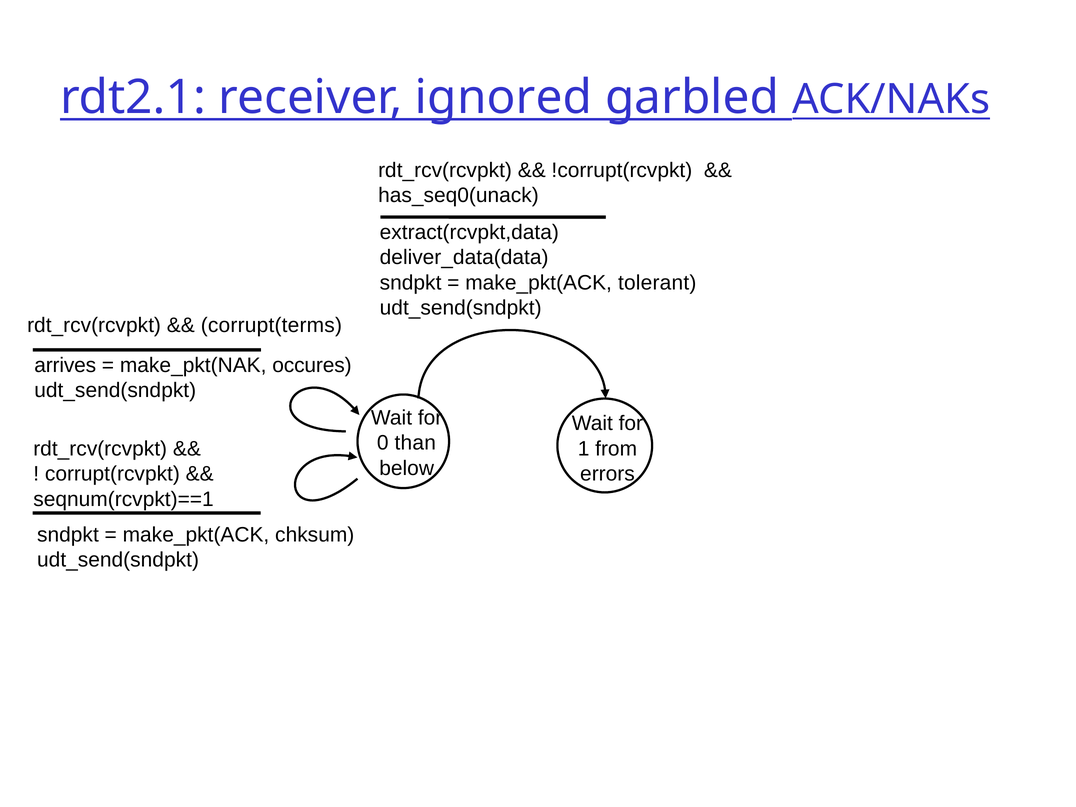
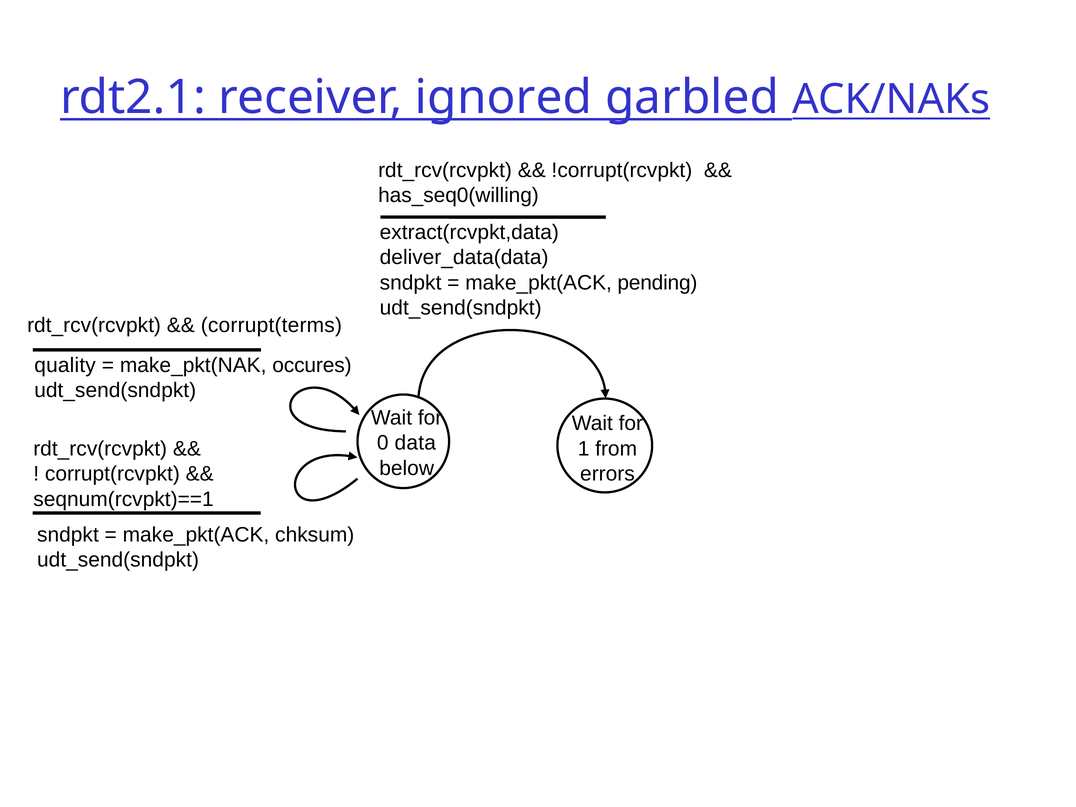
has_seq0(unack: has_seq0(unack -> has_seq0(willing
tolerant: tolerant -> pending
arrives: arrives -> quality
than: than -> data
